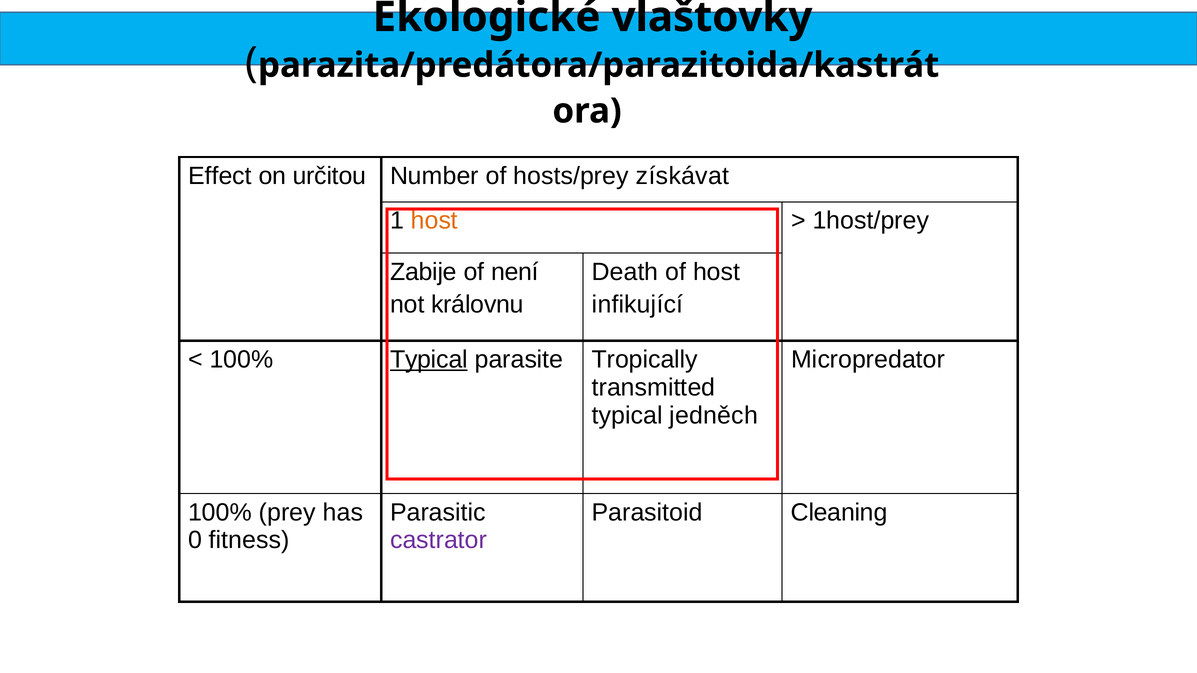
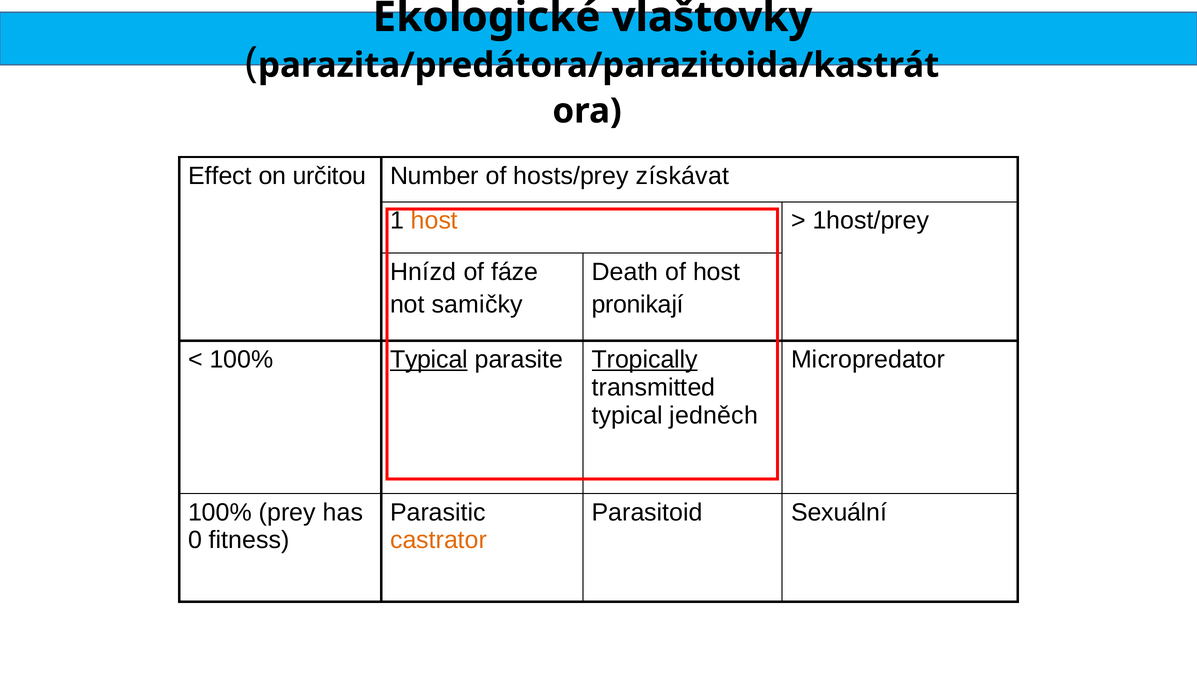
Zabije: Zabije -> Hnízd
není: není -> fáze
královnu: královnu -> samičky
infikující: infikující -> pronikají
Tropically underline: none -> present
Cleaning: Cleaning -> Sexuální
castrator colour: purple -> orange
